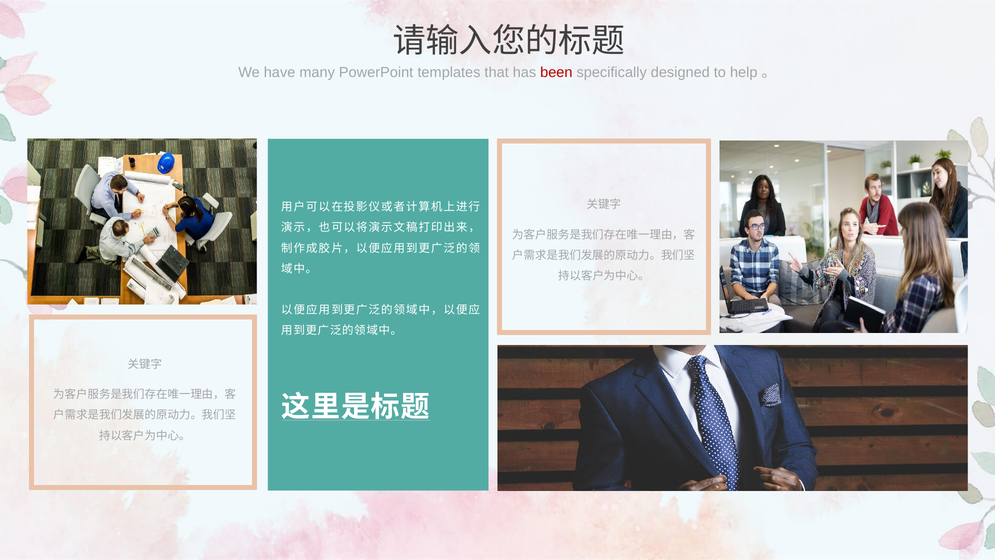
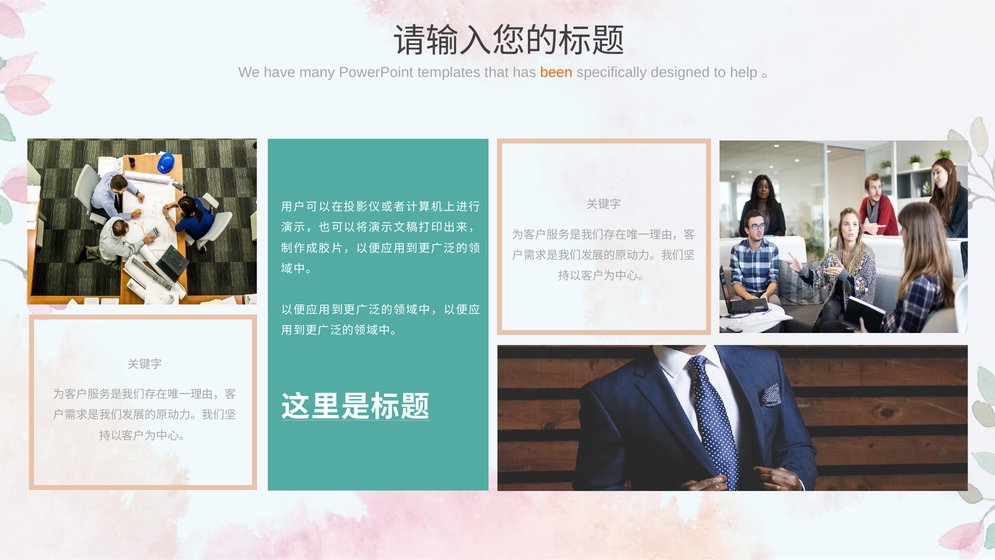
been colour: red -> orange
